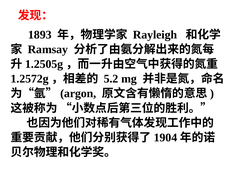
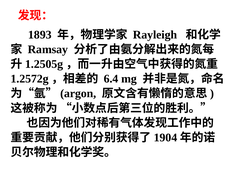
5.2: 5.2 -> 6.4
